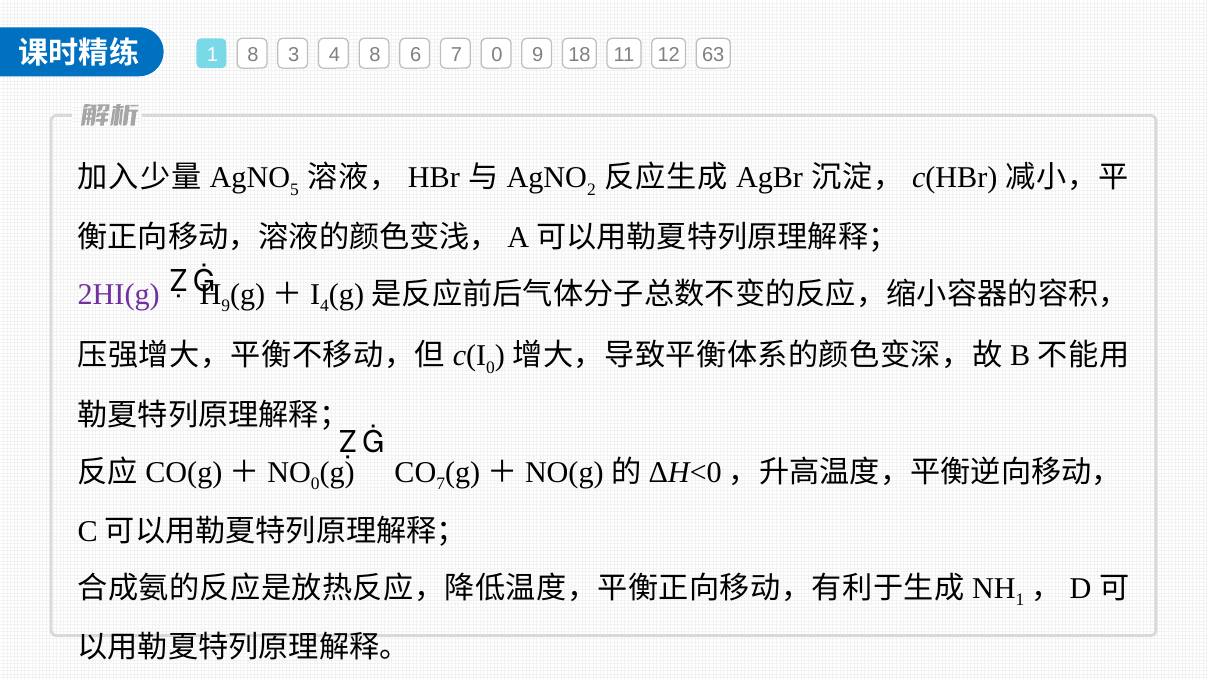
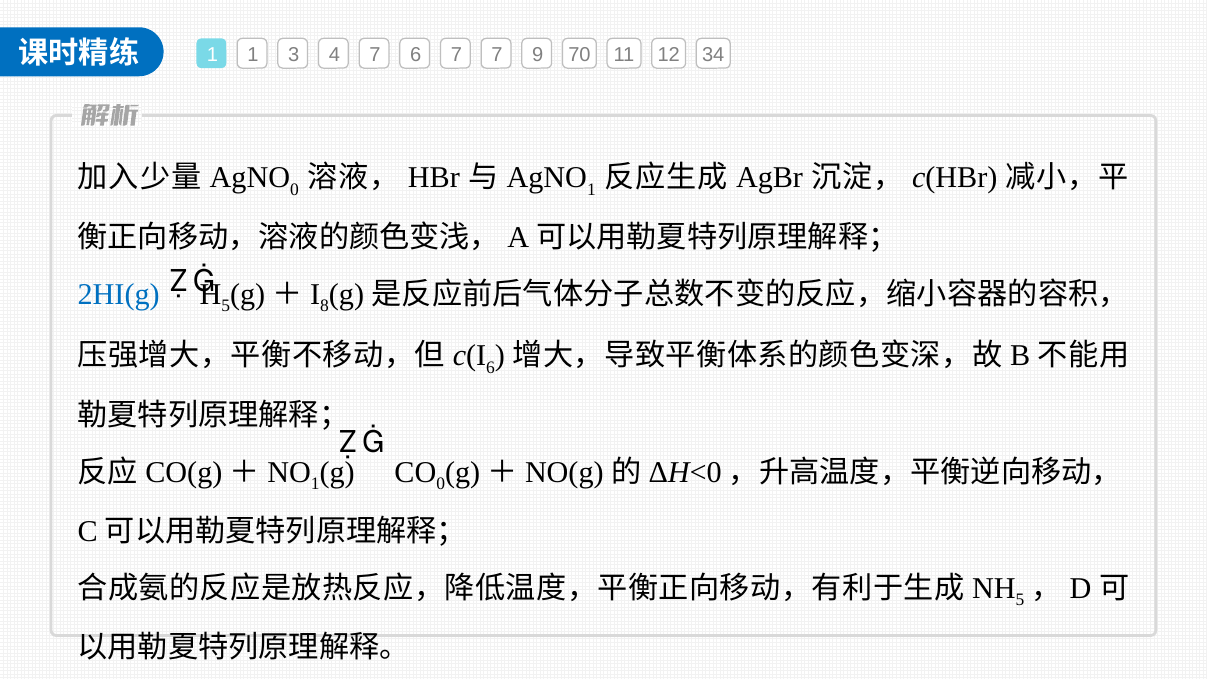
1 8: 8 -> 1
4 8: 8 -> 7
7 0: 0 -> 7
18: 18 -> 70
63: 63 -> 34
5 at (294, 190): 5 -> 0
2 at (591, 190): 2 -> 1
2HI(g colour: purple -> blue
9 at (226, 306): 9 -> 5
4 at (325, 306): 4 -> 8
0 at (491, 368): 0 -> 6
0 at (315, 484): 0 -> 1
7 at (441, 484): 7 -> 0
1 at (1020, 600): 1 -> 5
